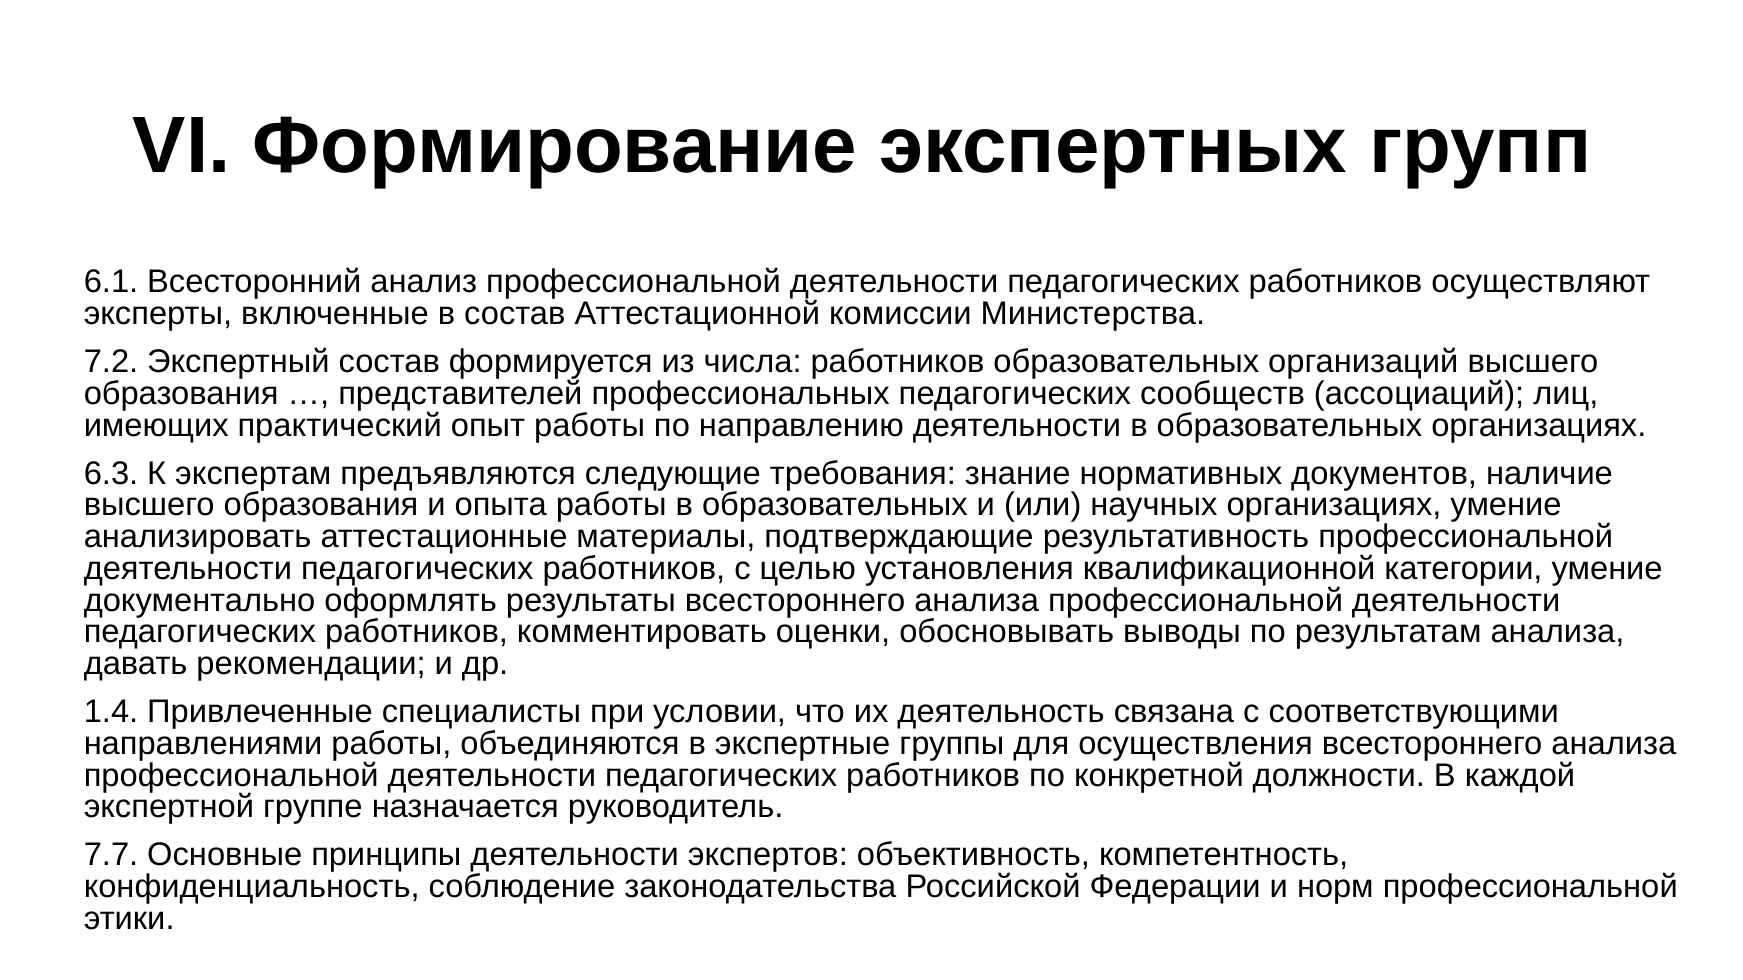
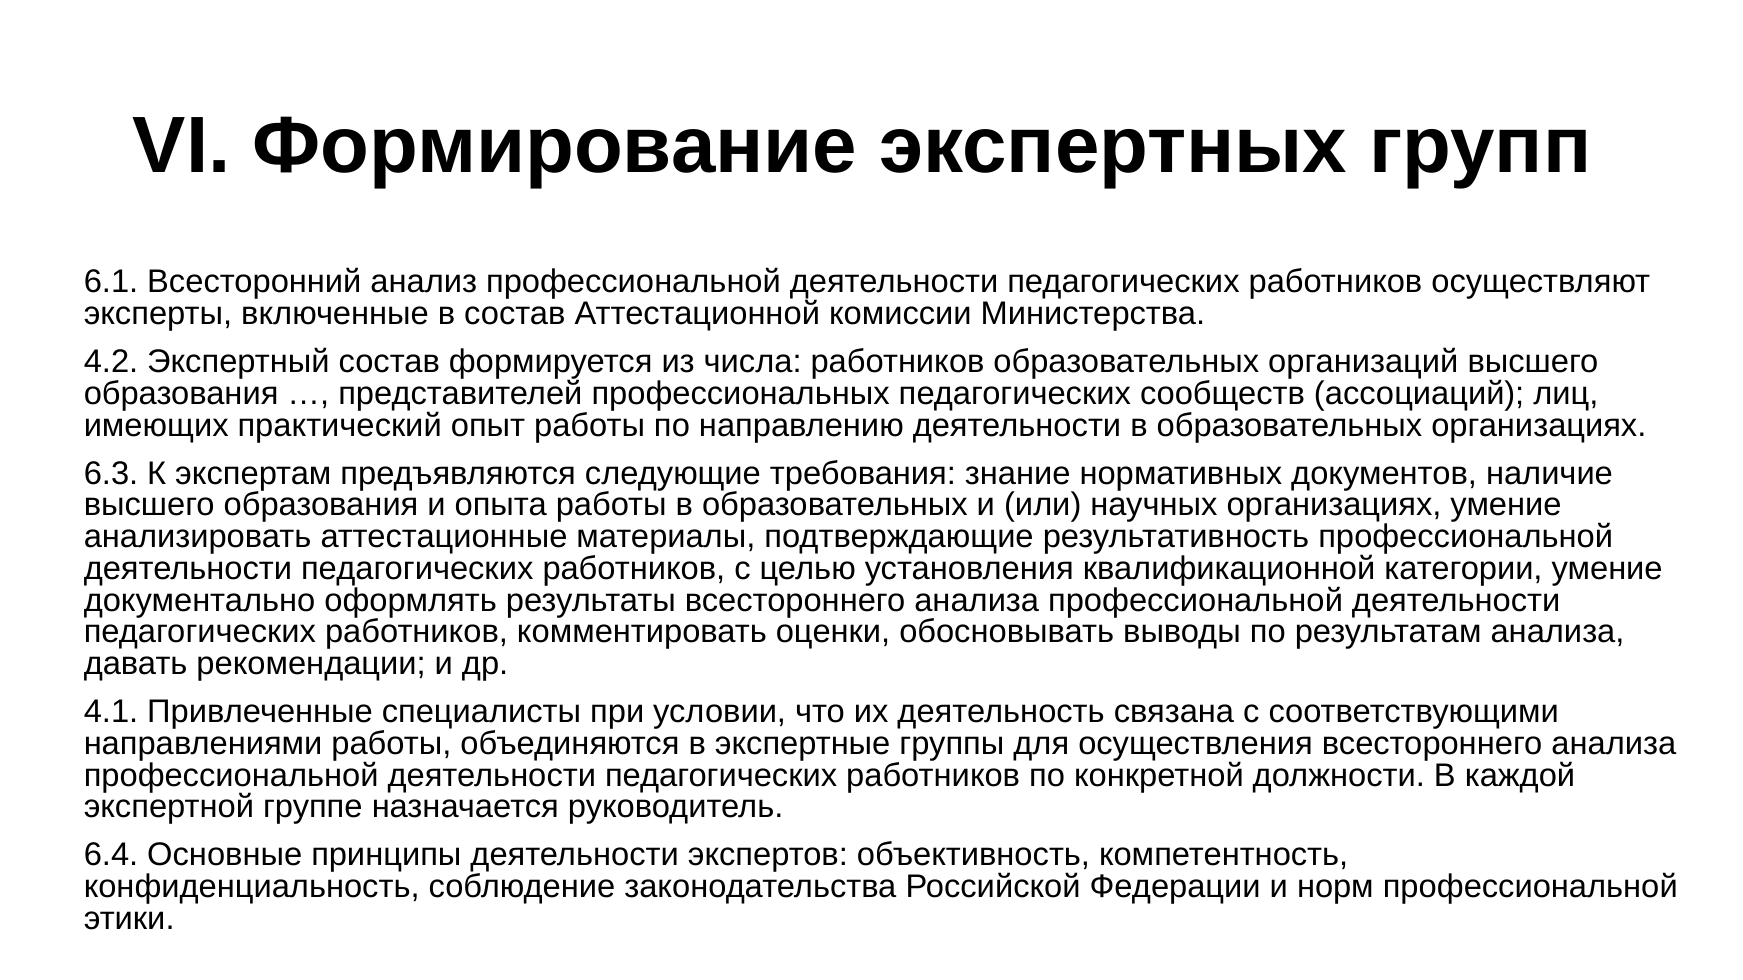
7.2: 7.2 -> 4.2
1.4: 1.4 -> 4.1
7.7: 7.7 -> 6.4
